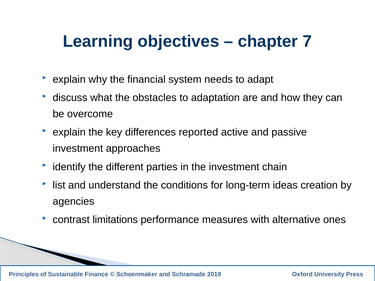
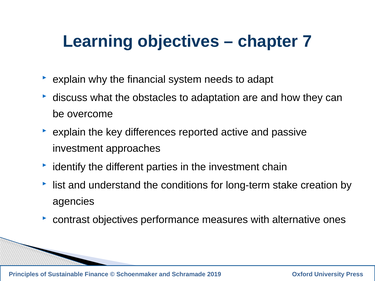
ideas: ideas -> stake
contrast limitations: limitations -> objectives
